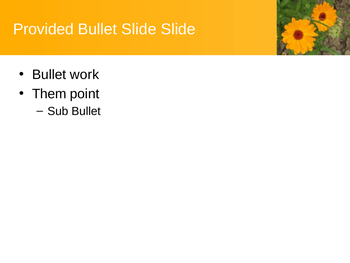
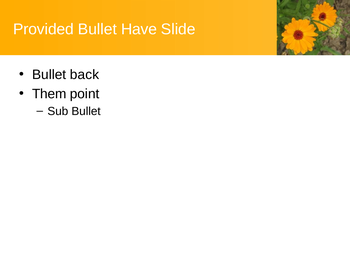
Bullet Slide: Slide -> Have
work: work -> back
